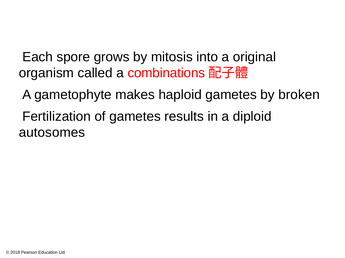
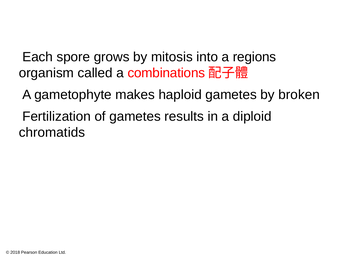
original: original -> regions
autosomes: autosomes -> chromatids
